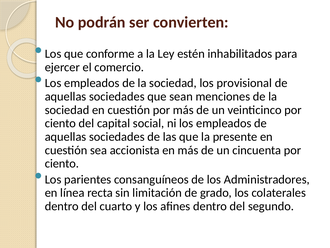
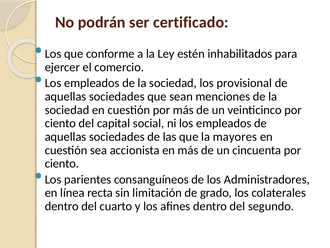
convierten: convierten -> certificado
presente: presente -> mayores
